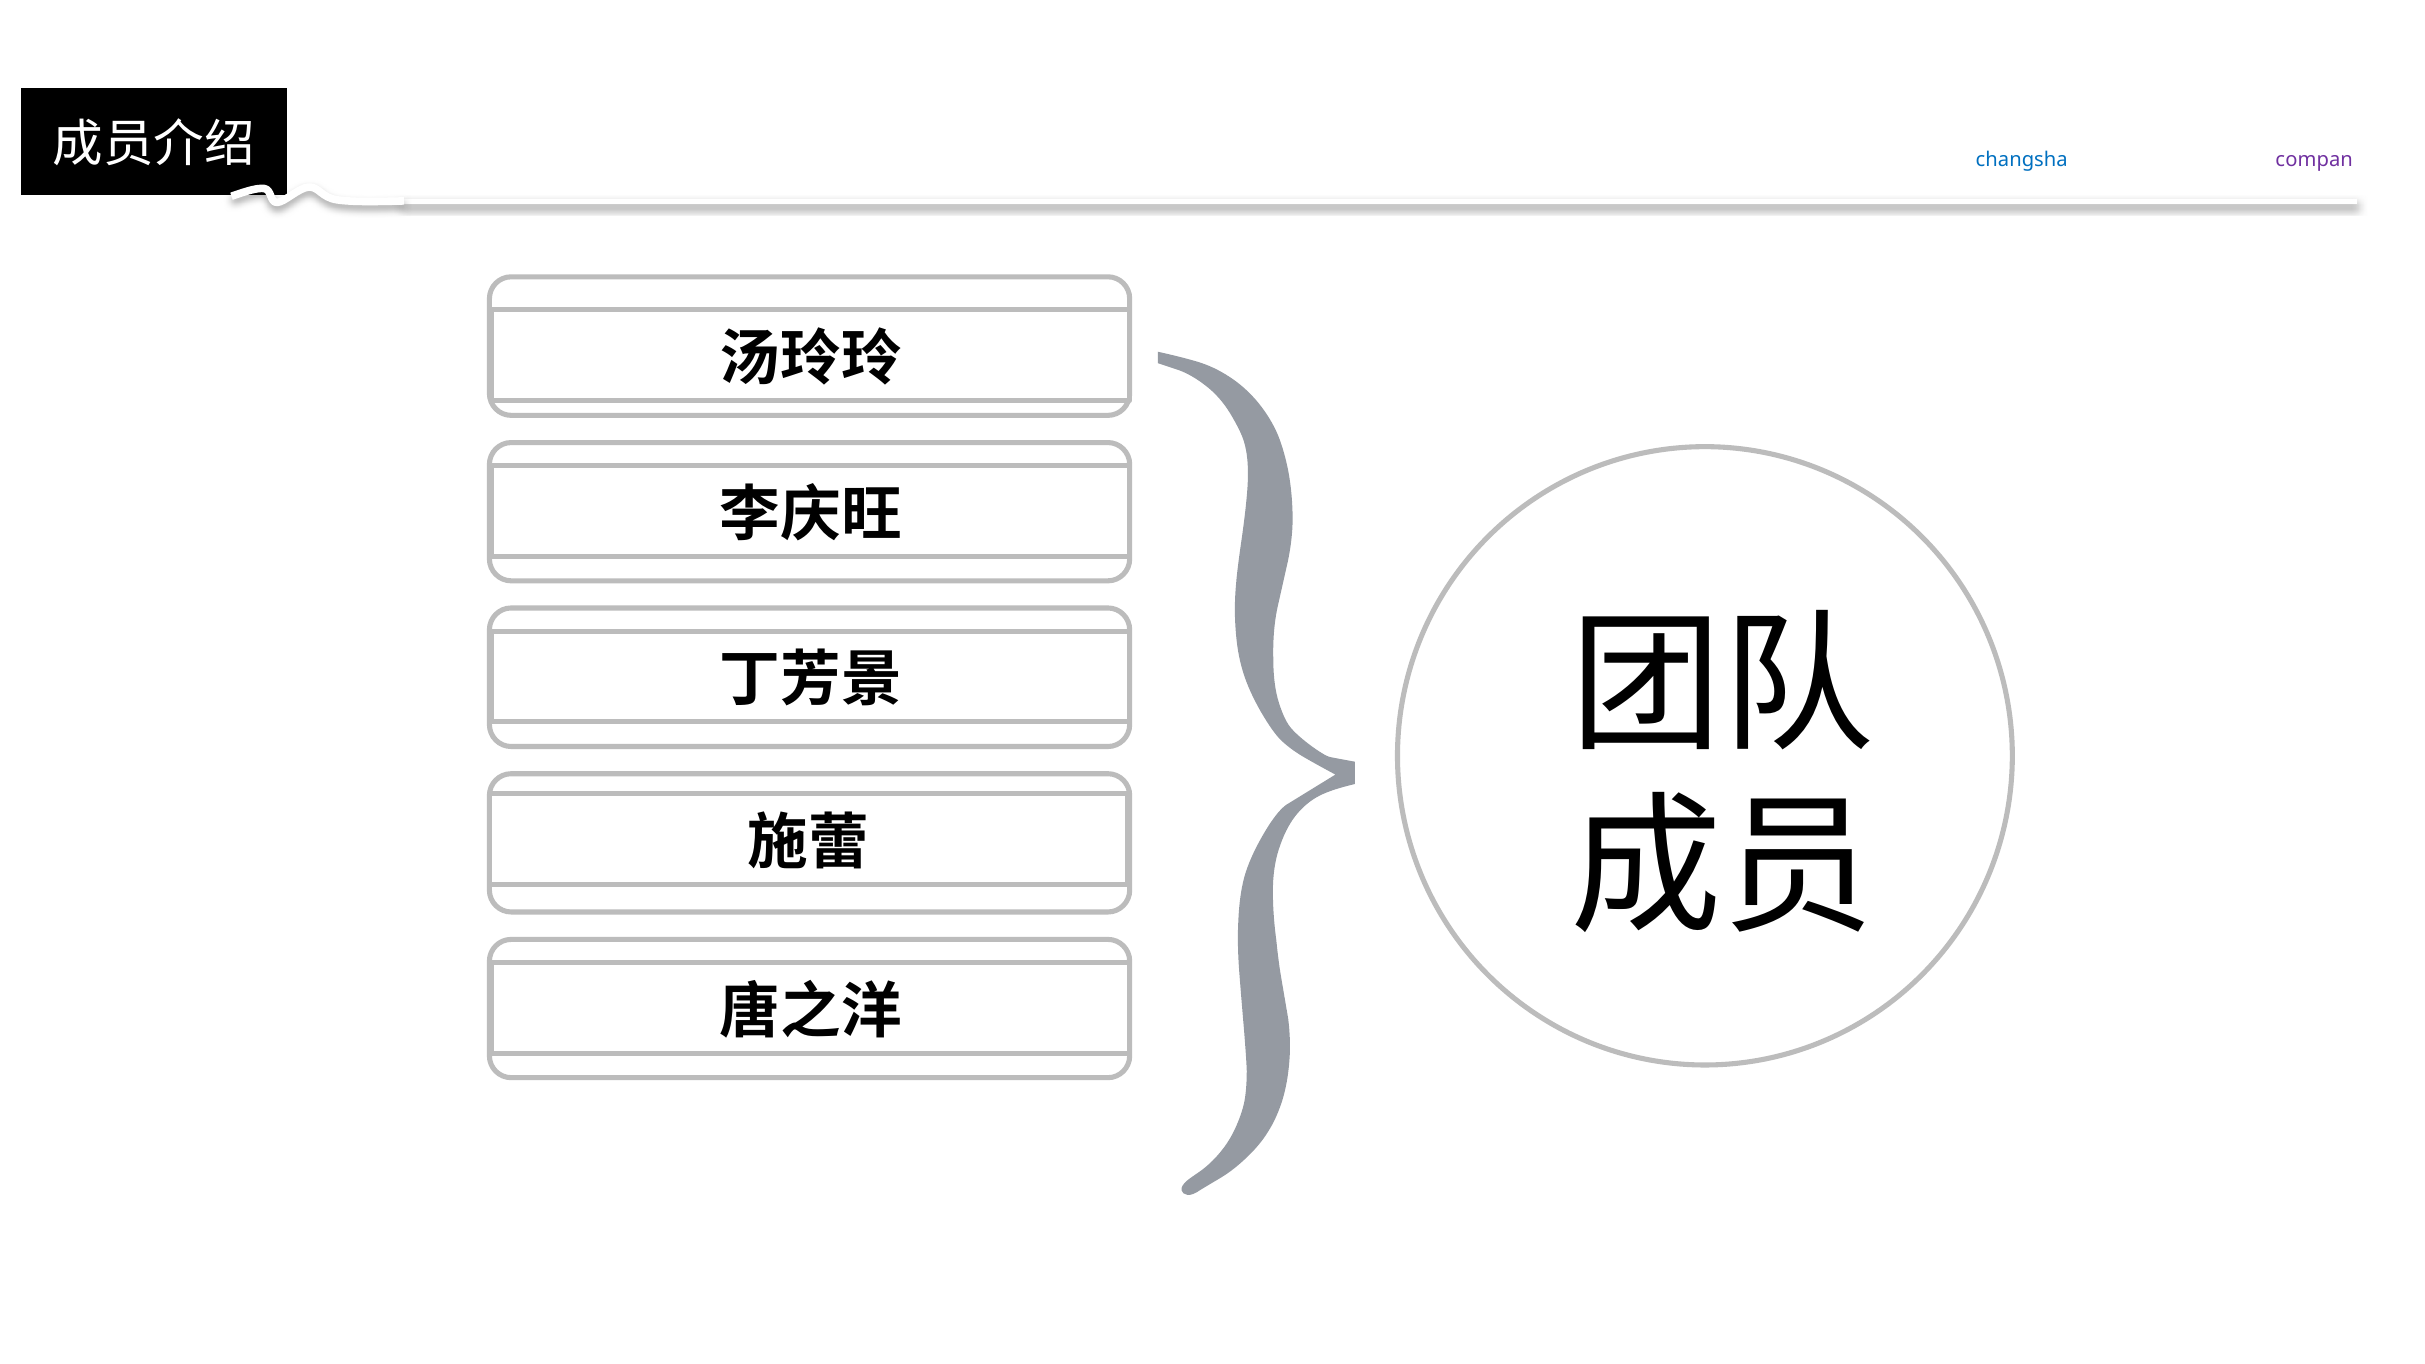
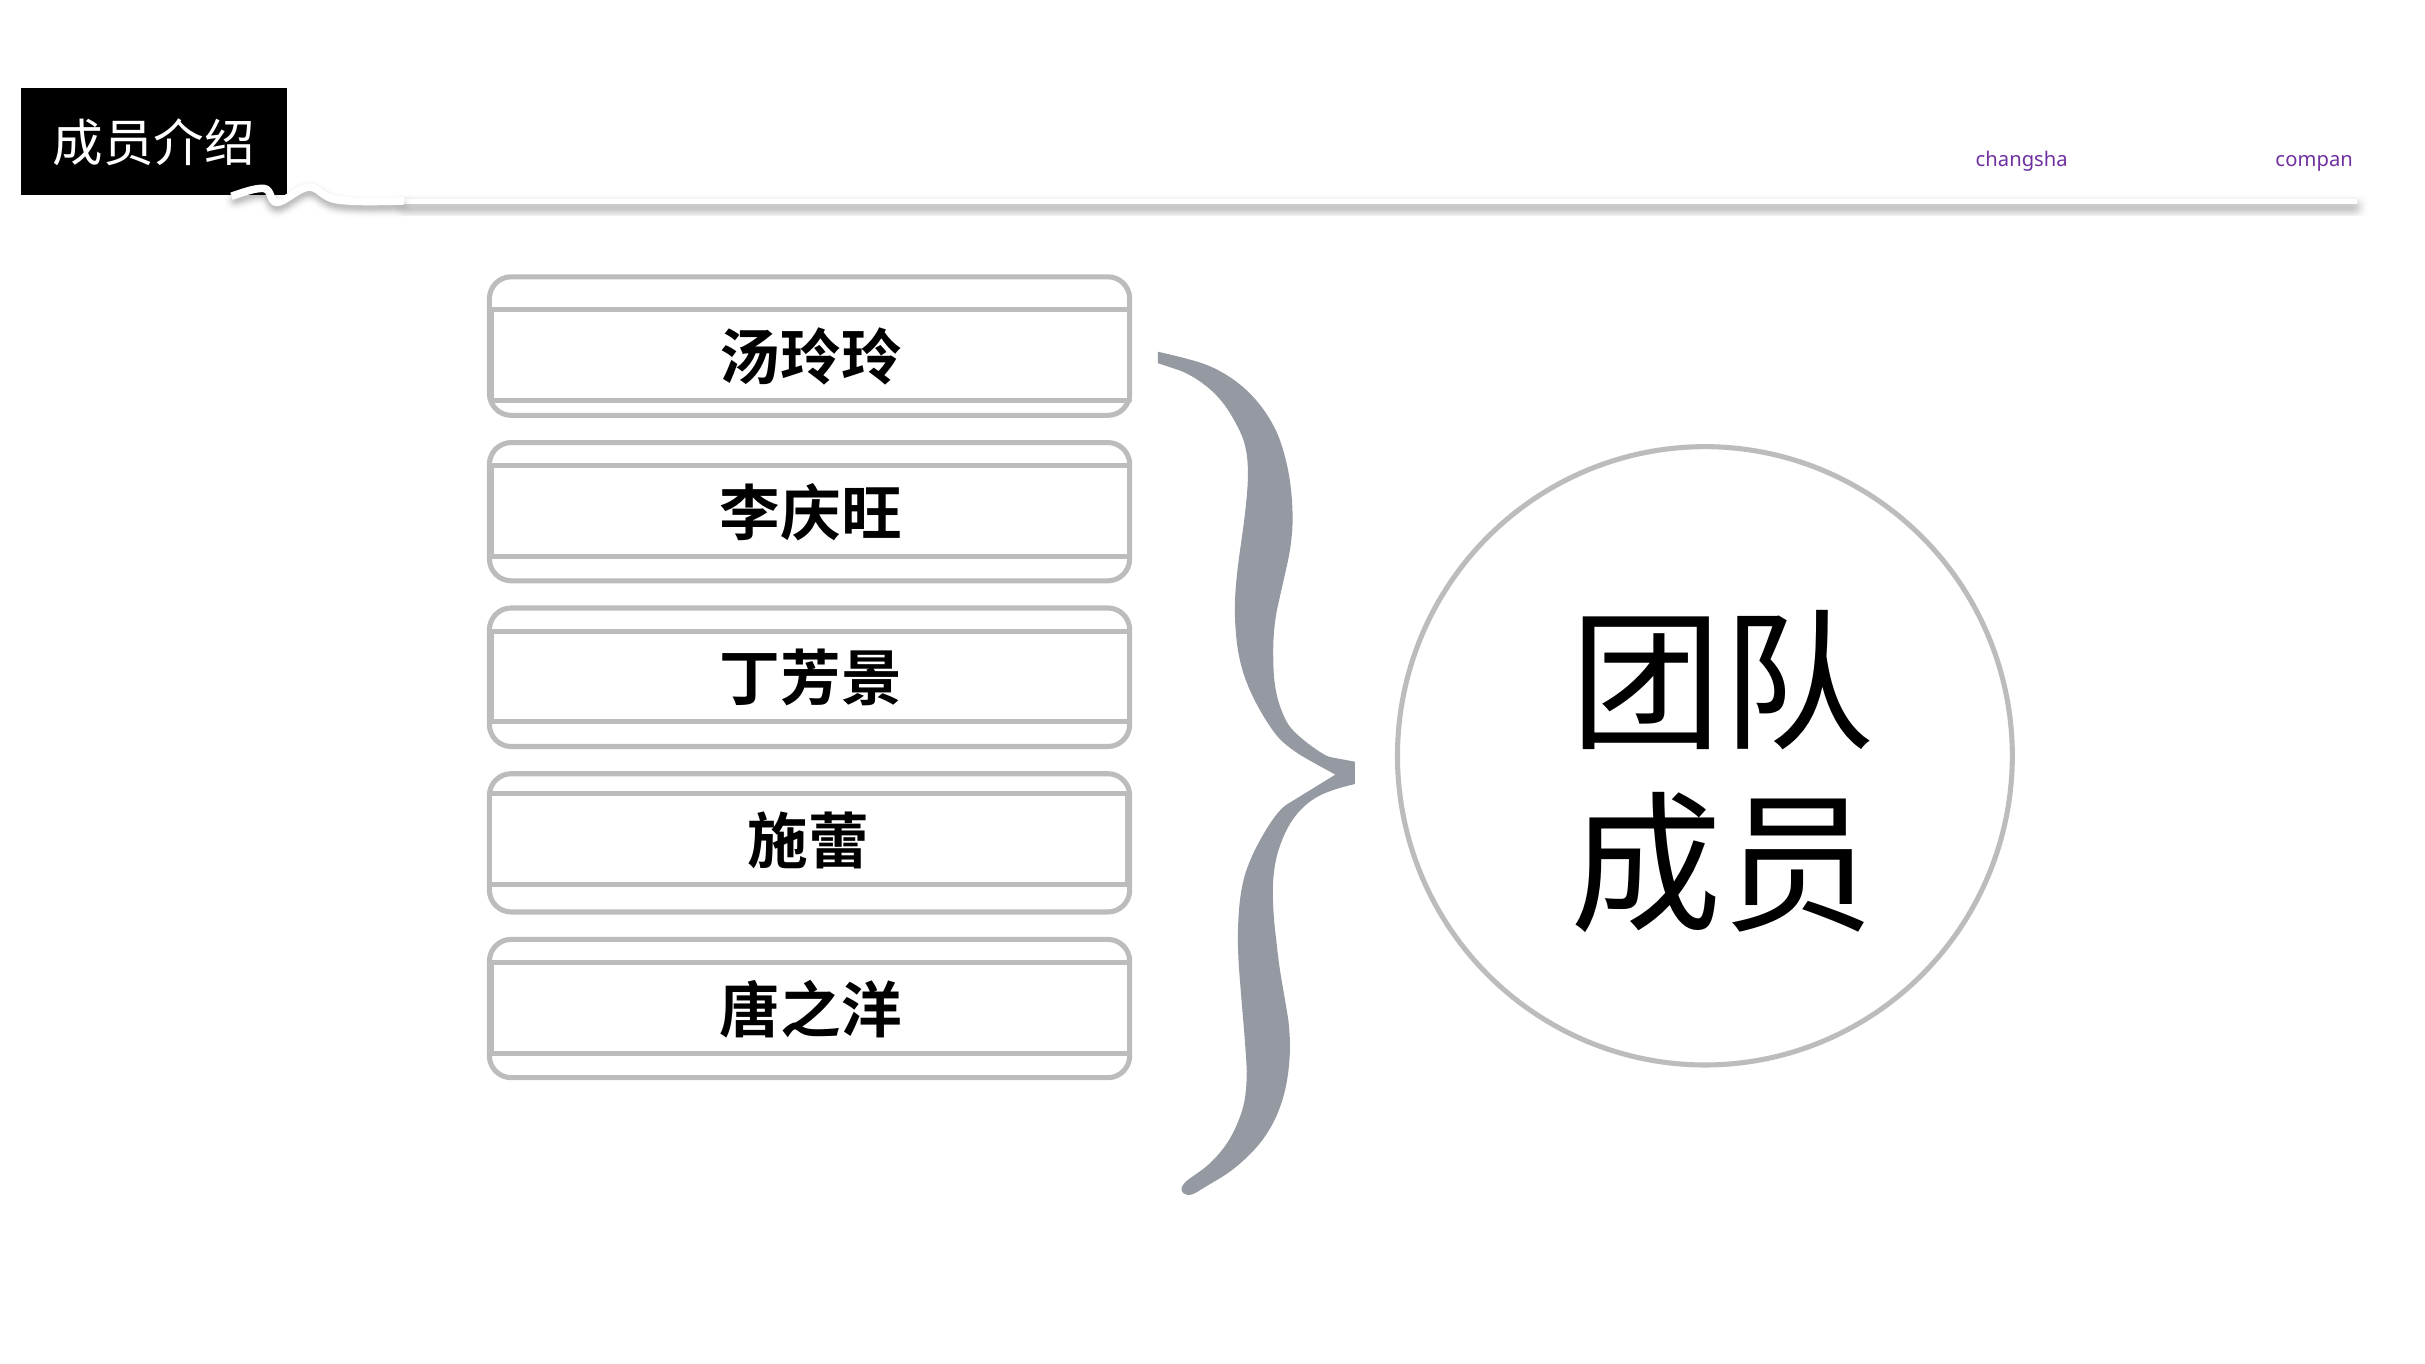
changsha colour: blue -> purple
